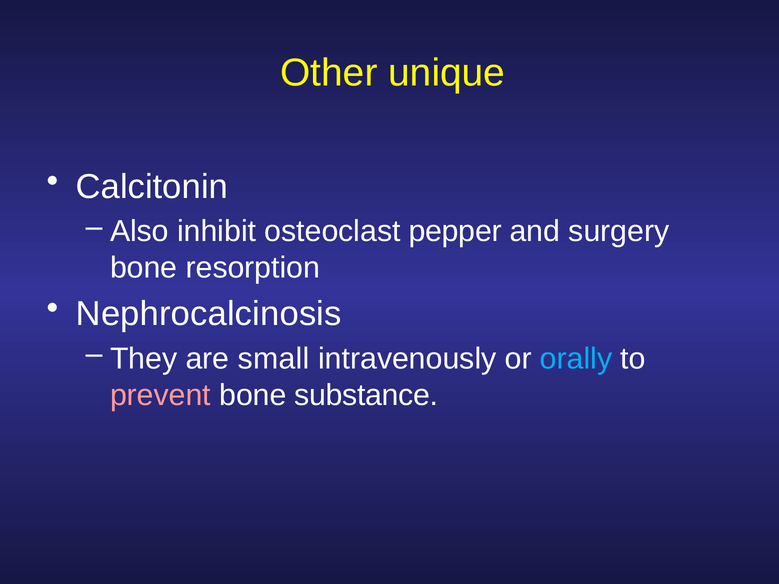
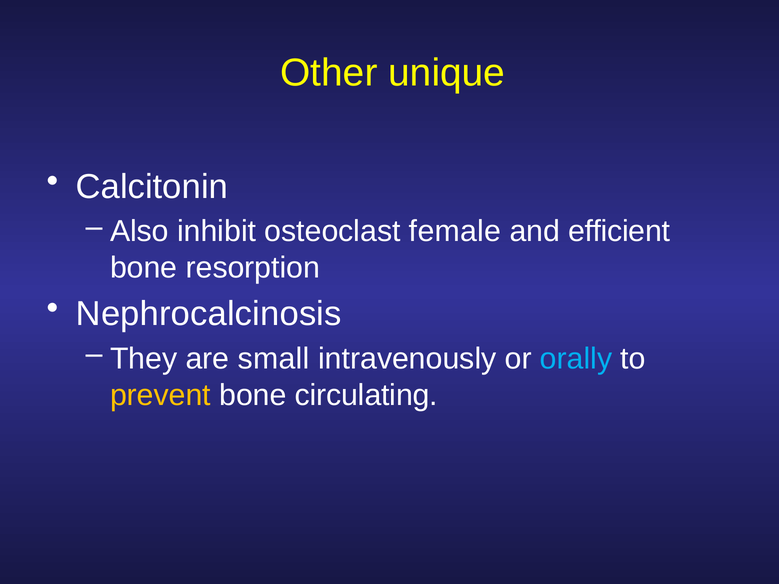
pepper: pepper -> female
surgery: surgery -> efficient
prevent colour: pink -> yellow
substance: substance -> circulating
